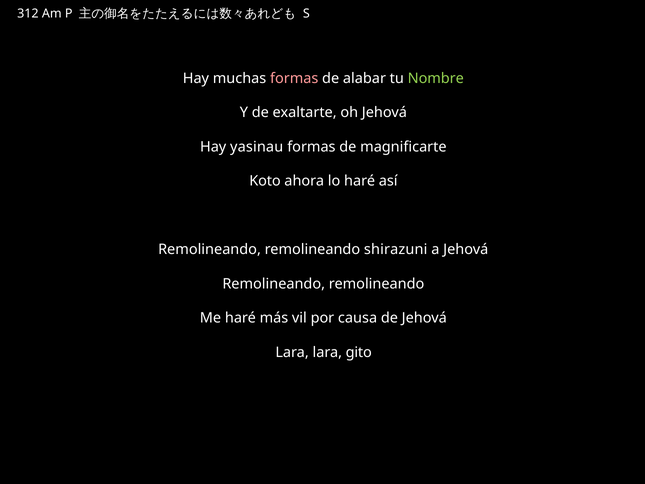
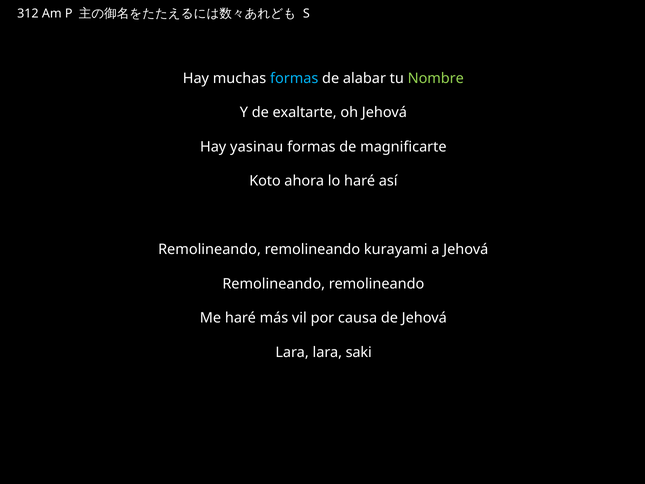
formas at (294, 78) colour: pink -> light blue
shirazuni: shirazuni -> kurayami
gito: gito -> saki
